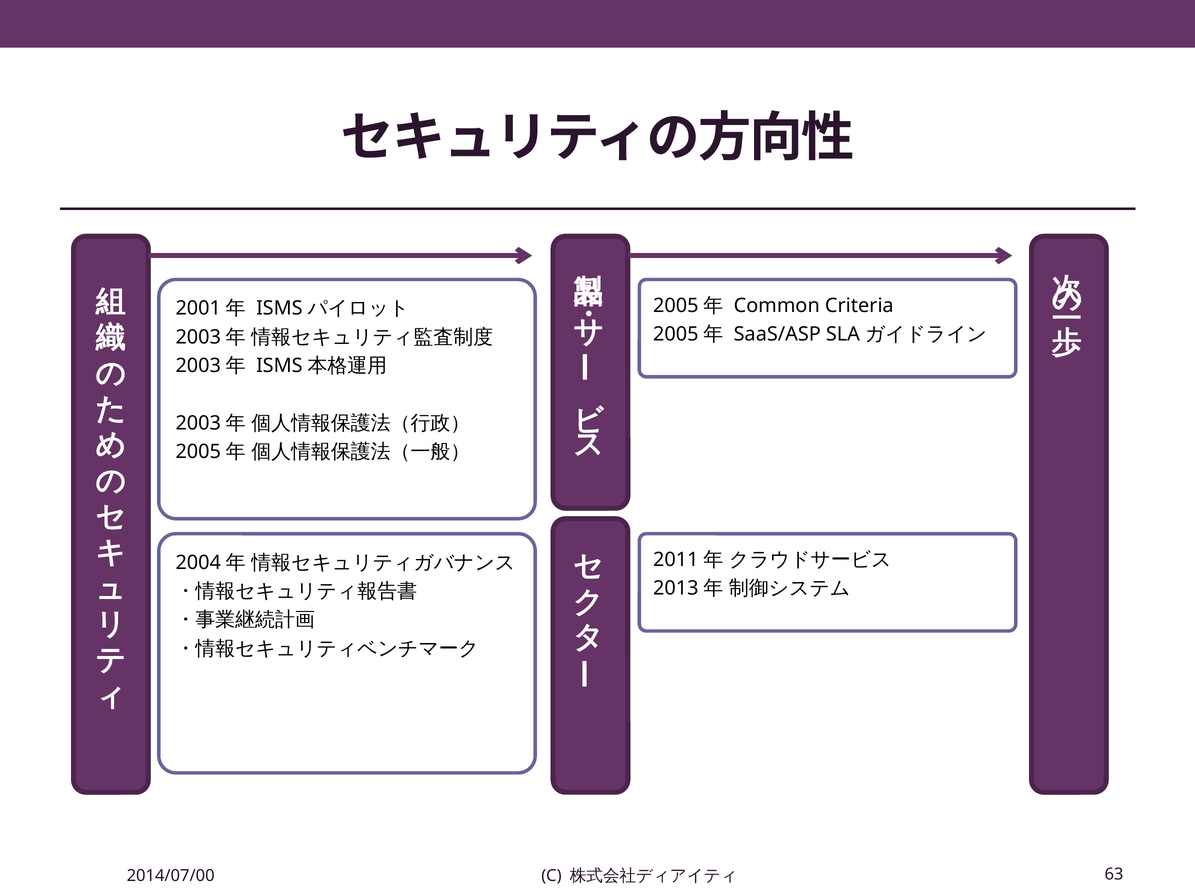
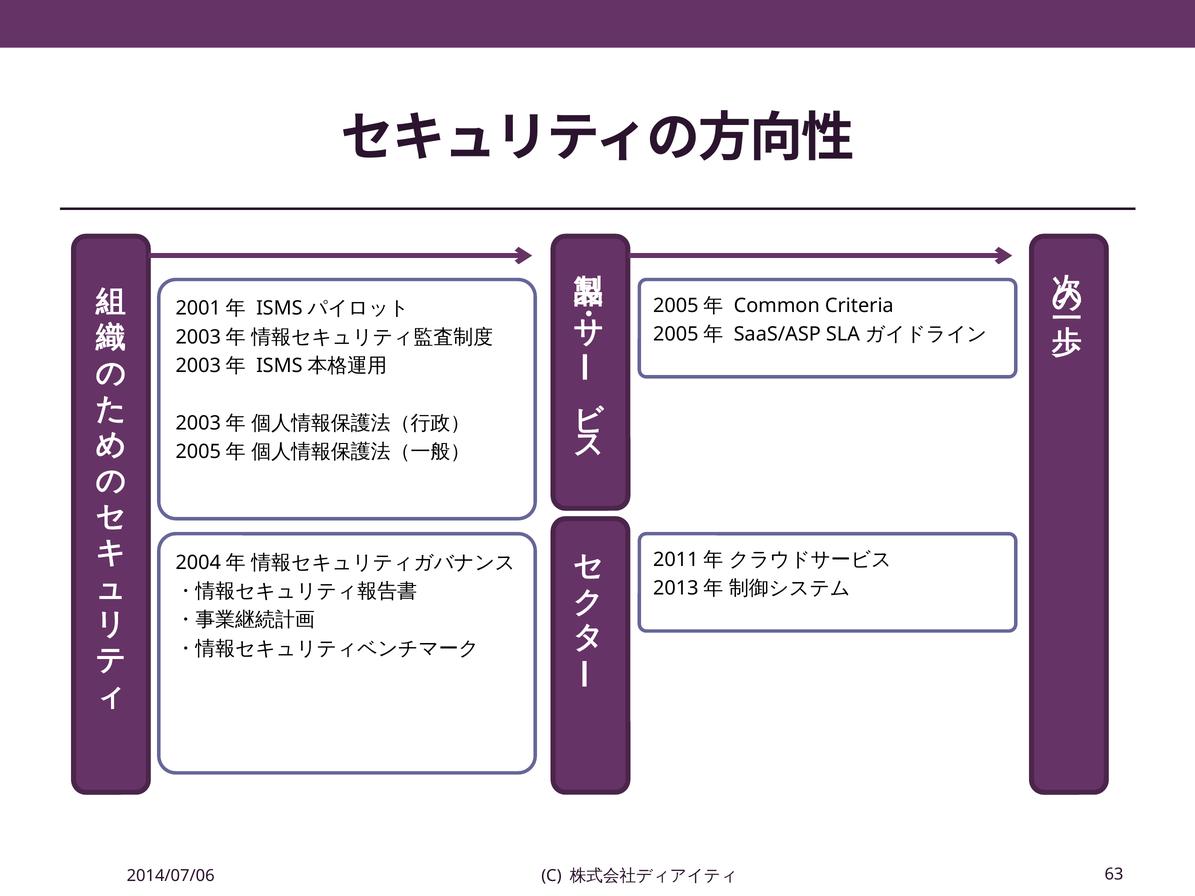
2014/07/00: 2014/07/00 -> 2014/07/06
